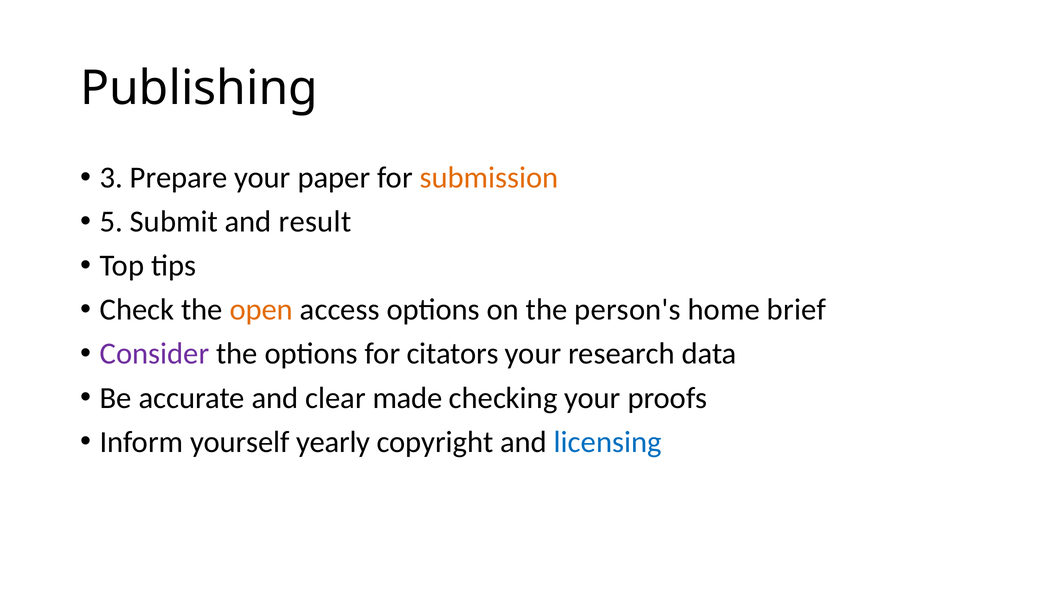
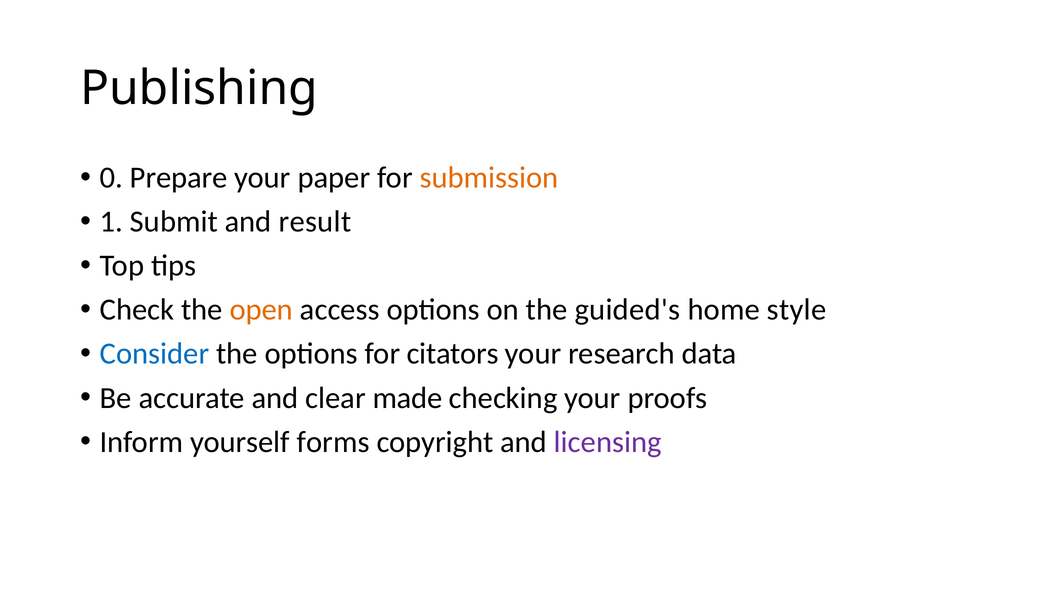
3: 3 -> 0
5: 5 -> 1
person's: person's -> guided's
brief: brief -> style
Consider colour: purple -> blue
yearly: yearly -> forms
licensing colour: blue -> purple
